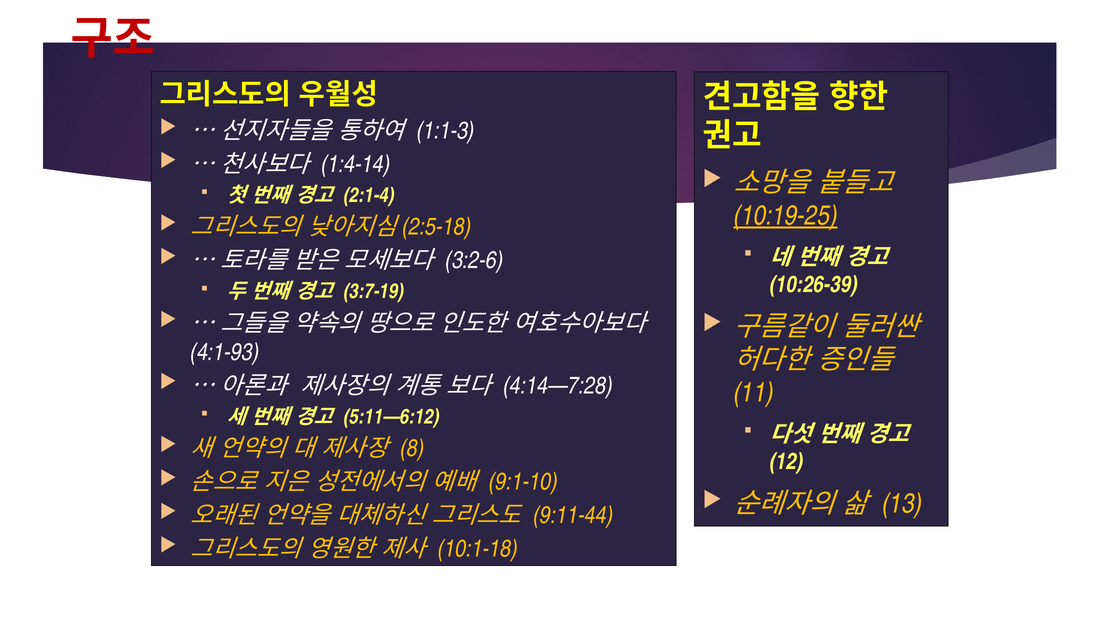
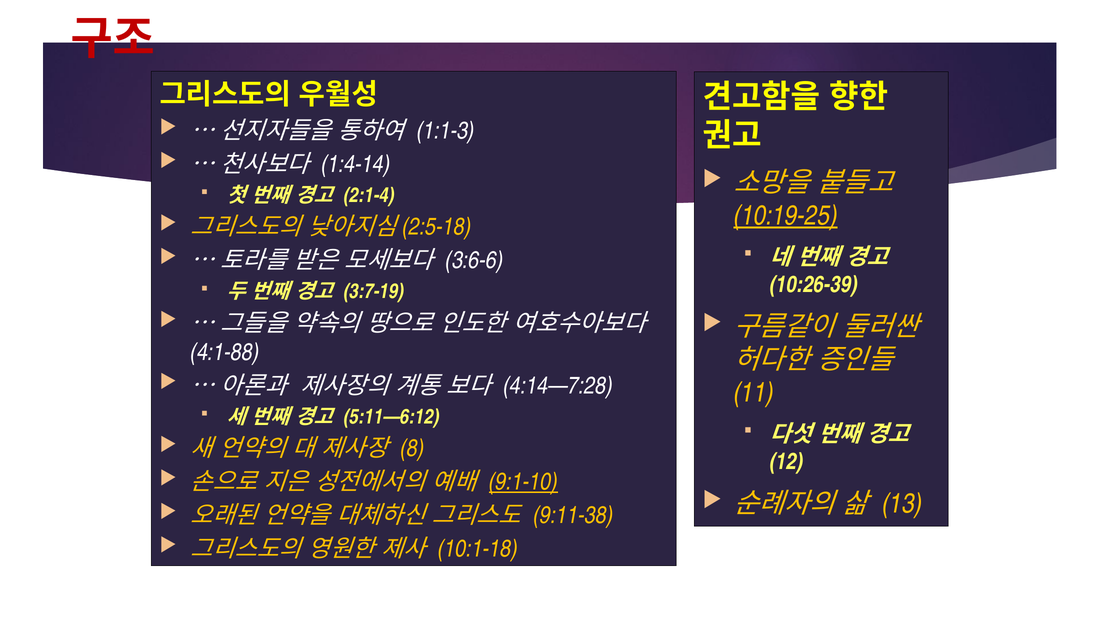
3:2-6: 3:2-6 -> 3:6-6
4:1-93: 4:1-93 -> 4:1-88
9:1-10 underline: none -> present
9:11-44: 9:11-44 -> 9:11-38
